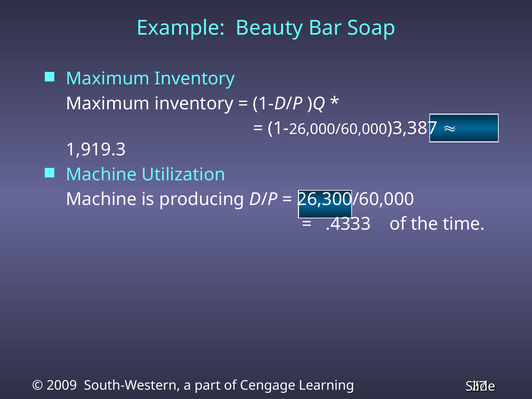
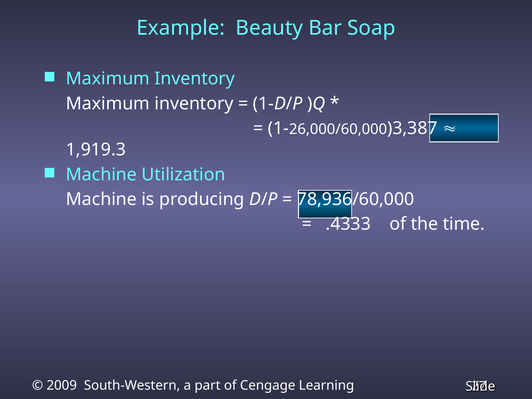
26,300/60,000: 26,300/60,000 -> 78,936/60,000
